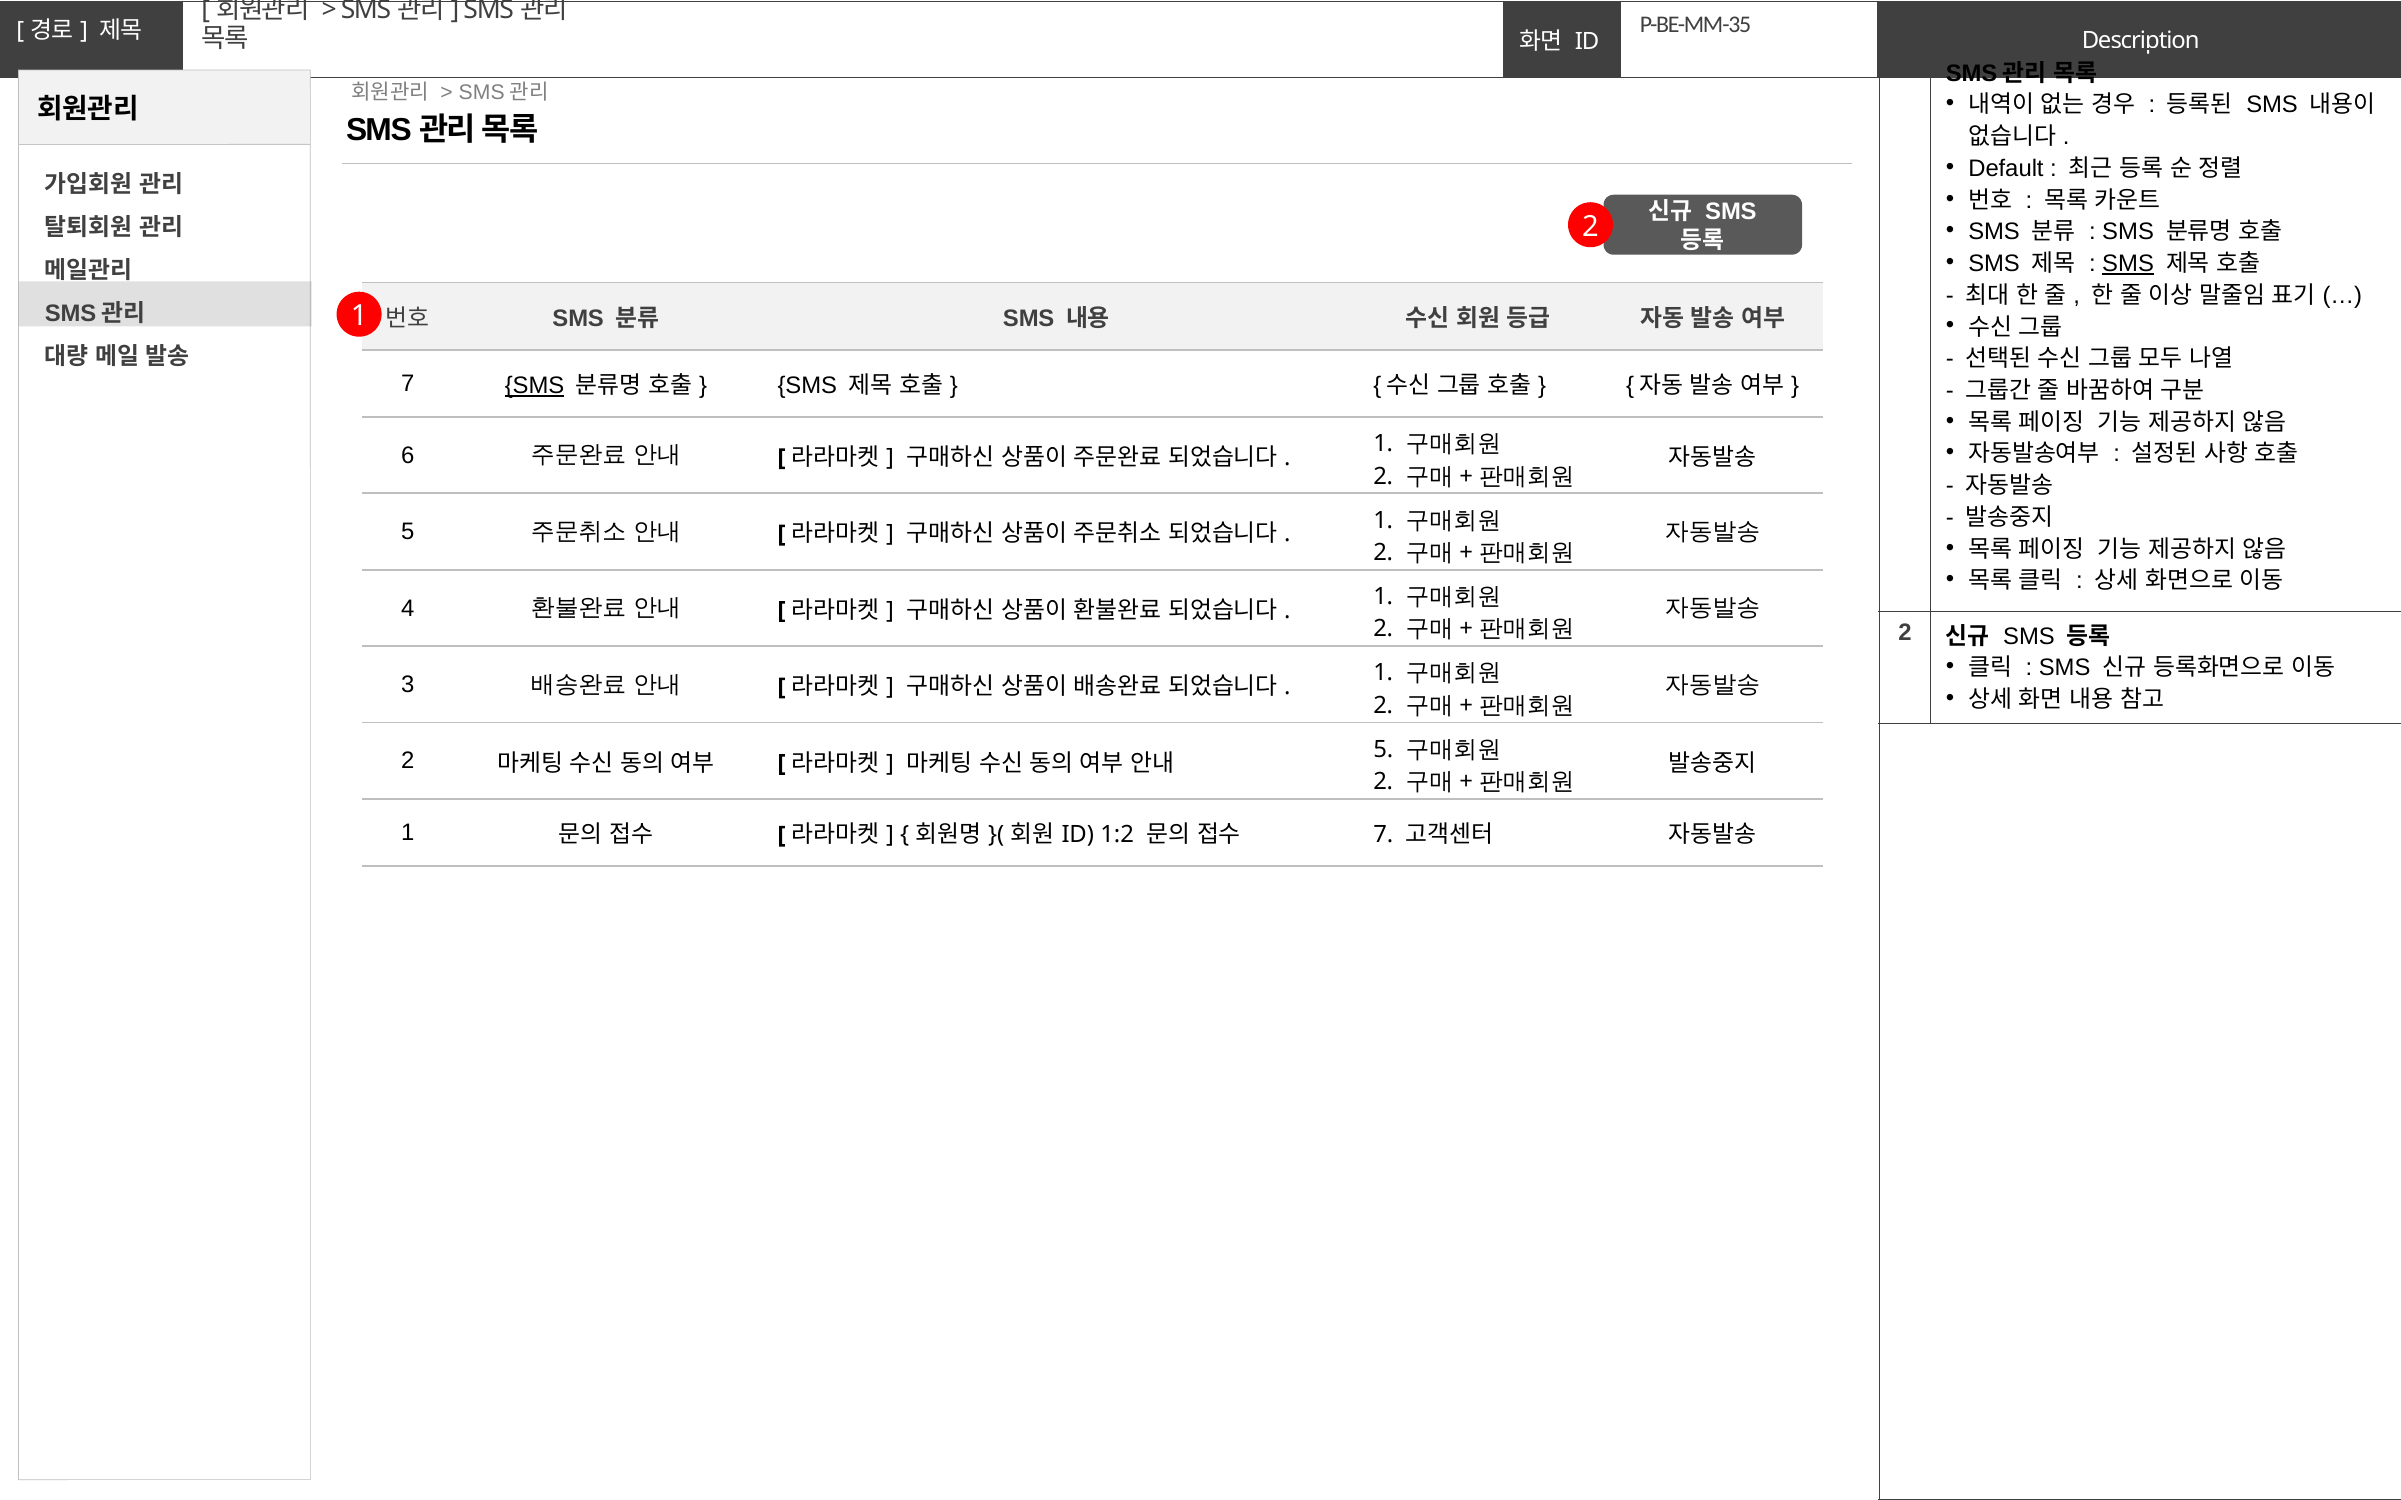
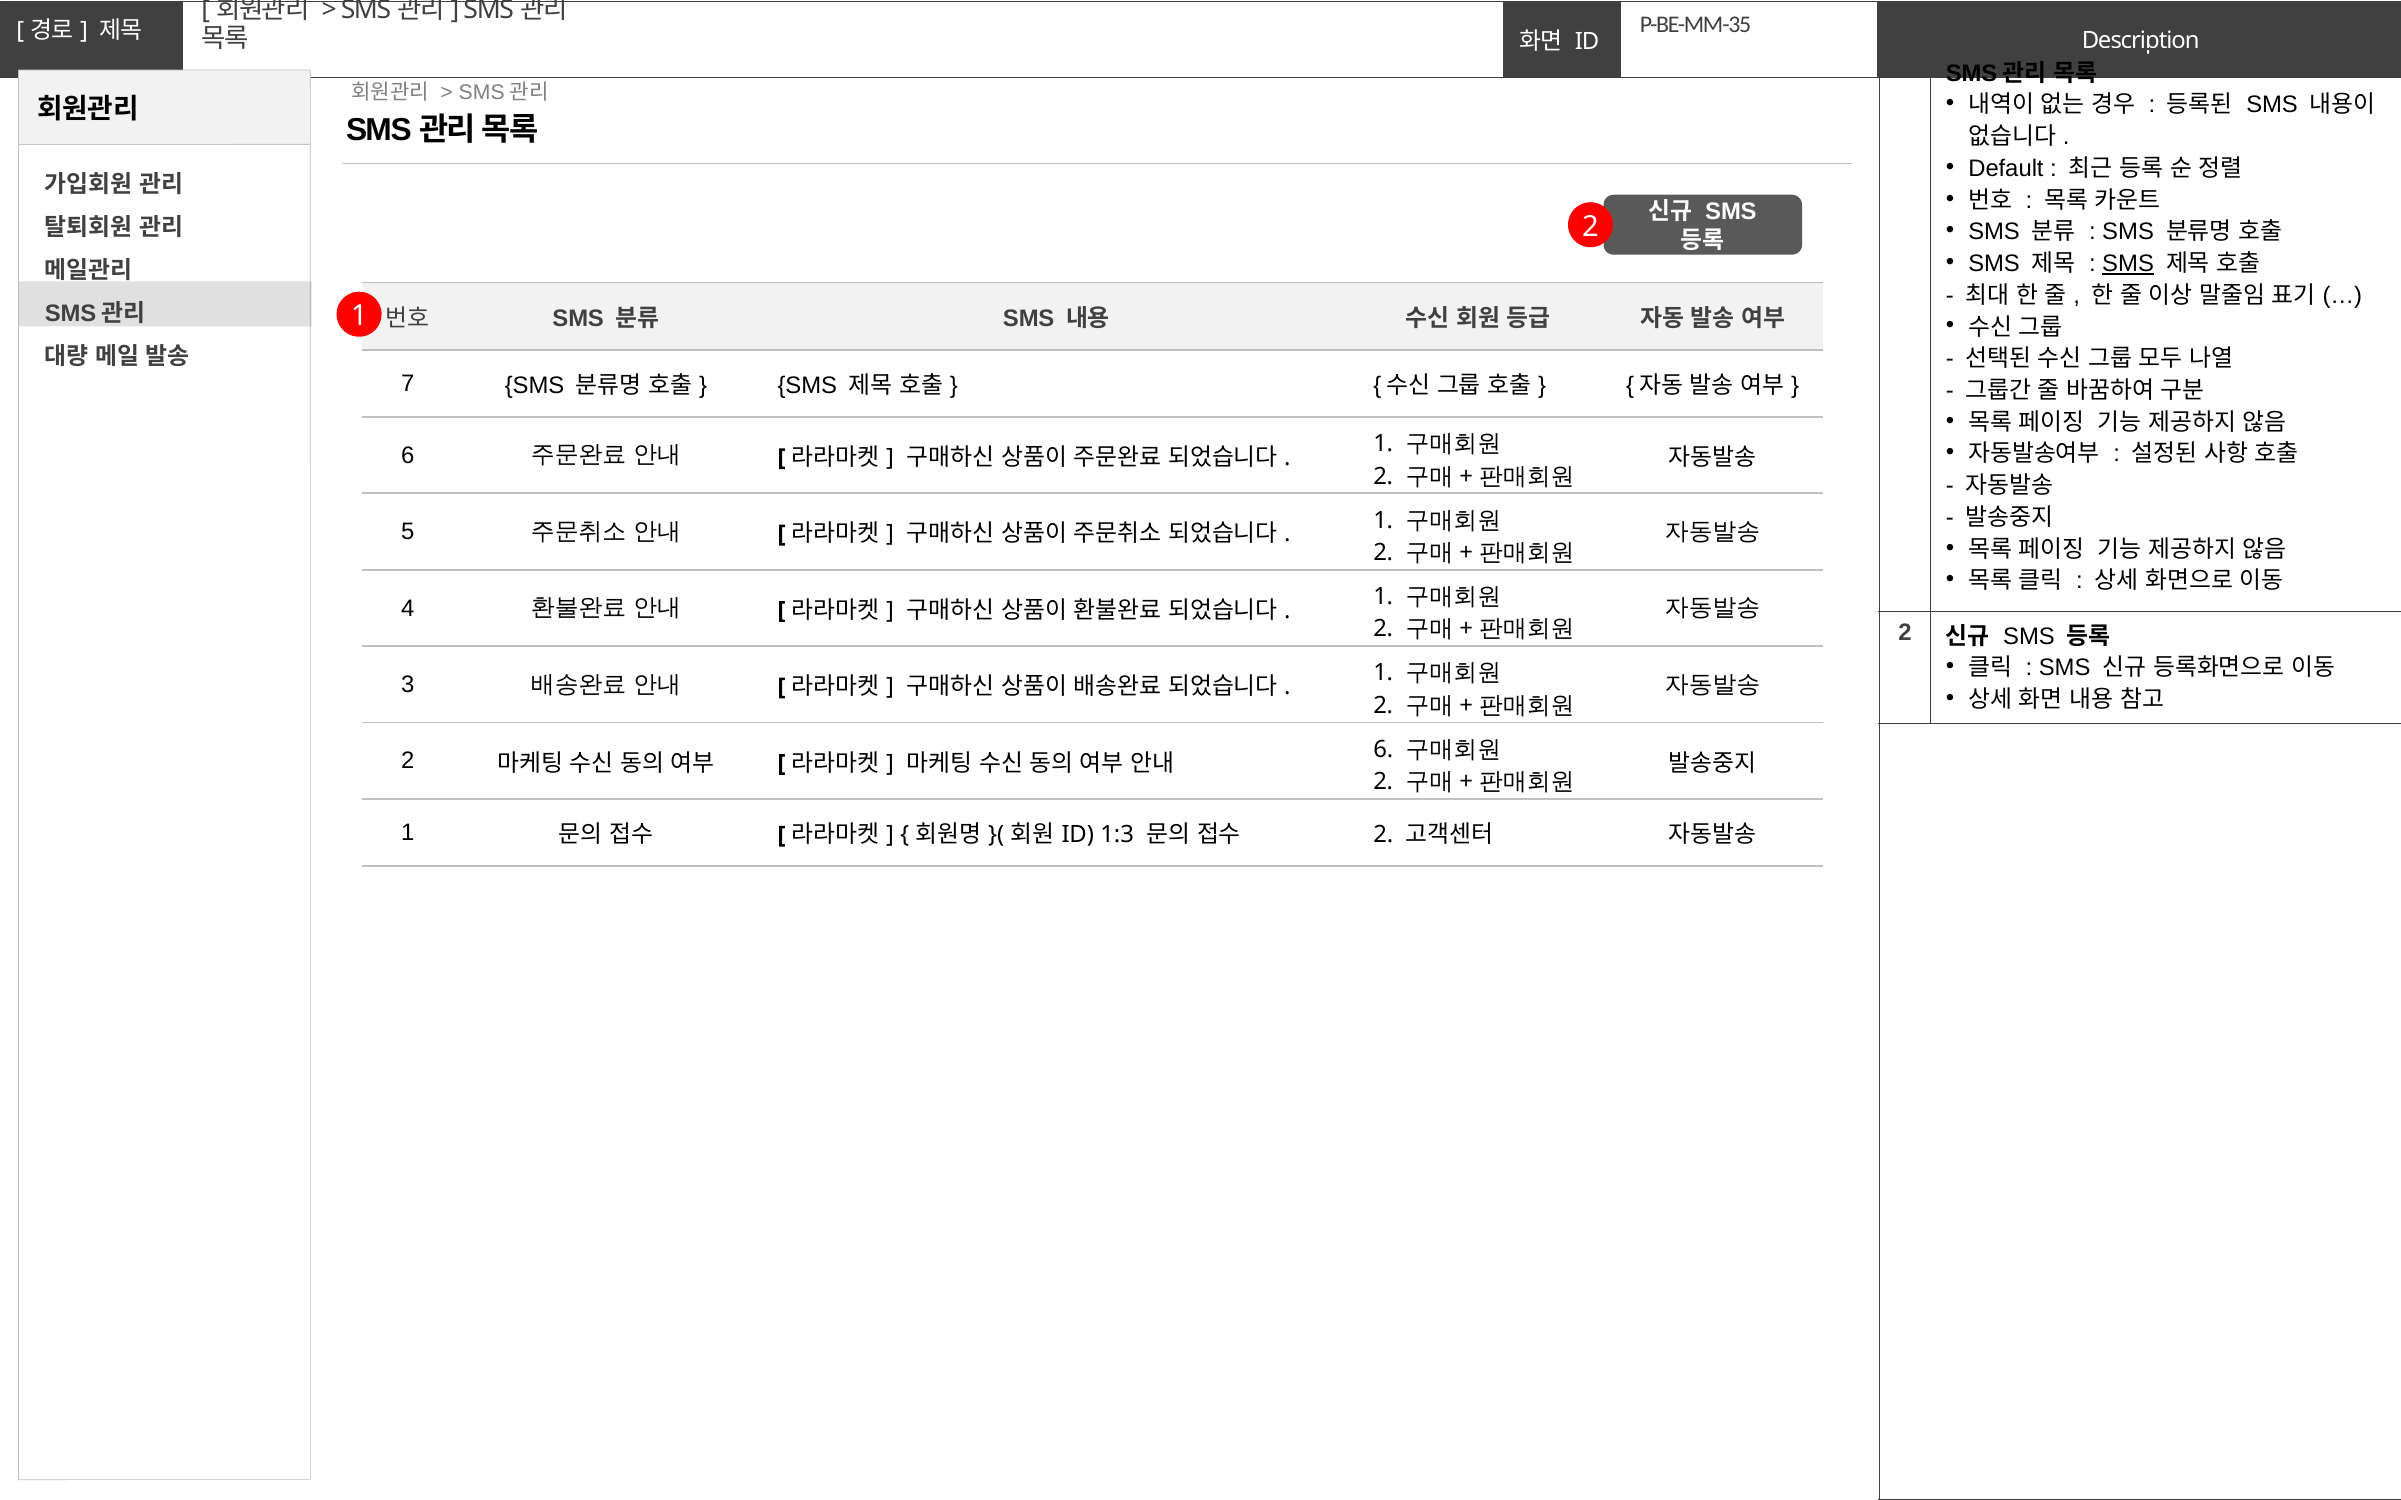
SMS at (535, 386) underline: present -> none
5 at (1383, 750): 5 -> 6
1:2: 1:2 -> 1:3
7 at (1383, 835): 7 -> 2
